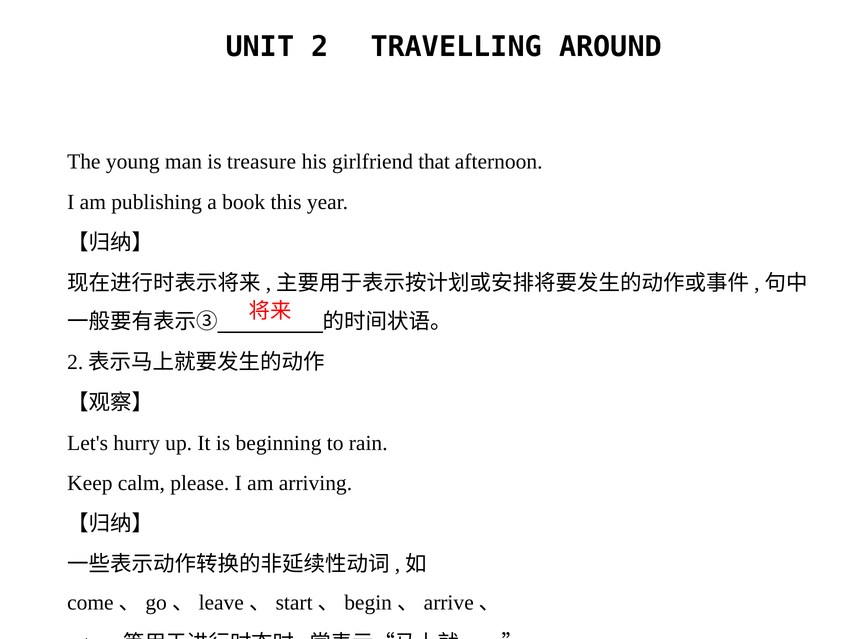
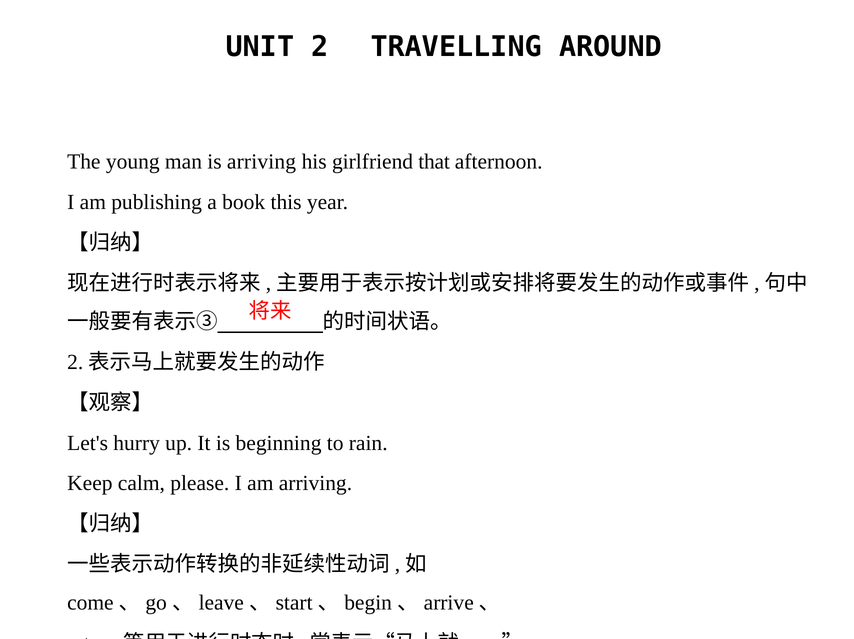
is treasure: treasure -> arriving
